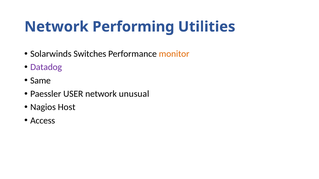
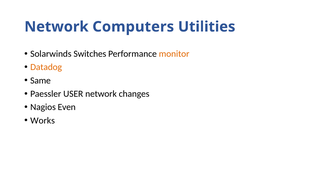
Performing: Performing -> Computers
Datadog colour: purple -> orange
unusual: unusual -> changes
Host: Host -> Even
Access: Access -> Works
